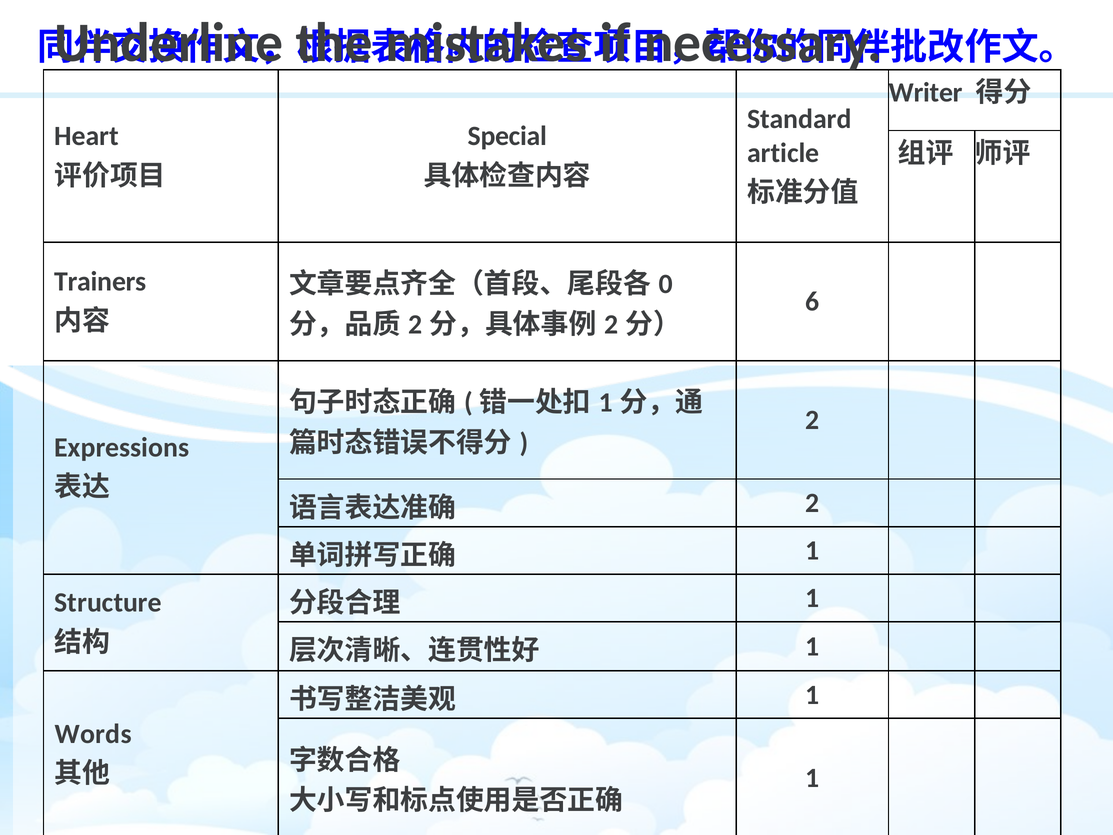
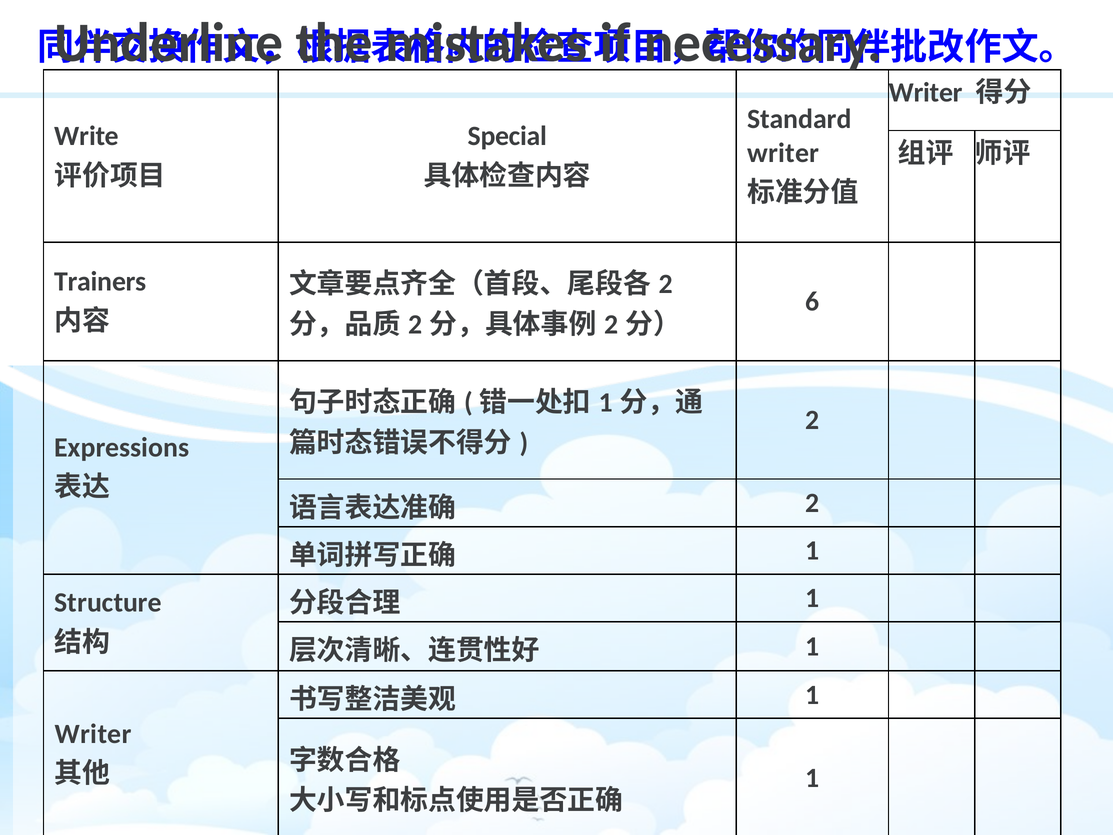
Heart: Heart -> Write
article at (783, 153): article -> writer
0 at (666, 284): 0 -> 2
Words at (93, 734): Words -> Writer
